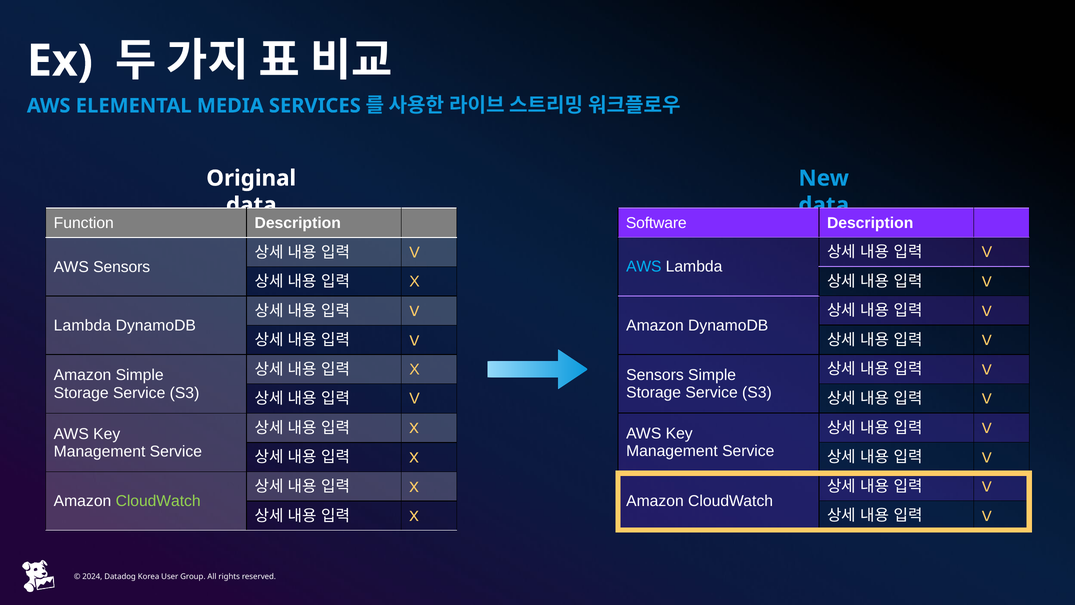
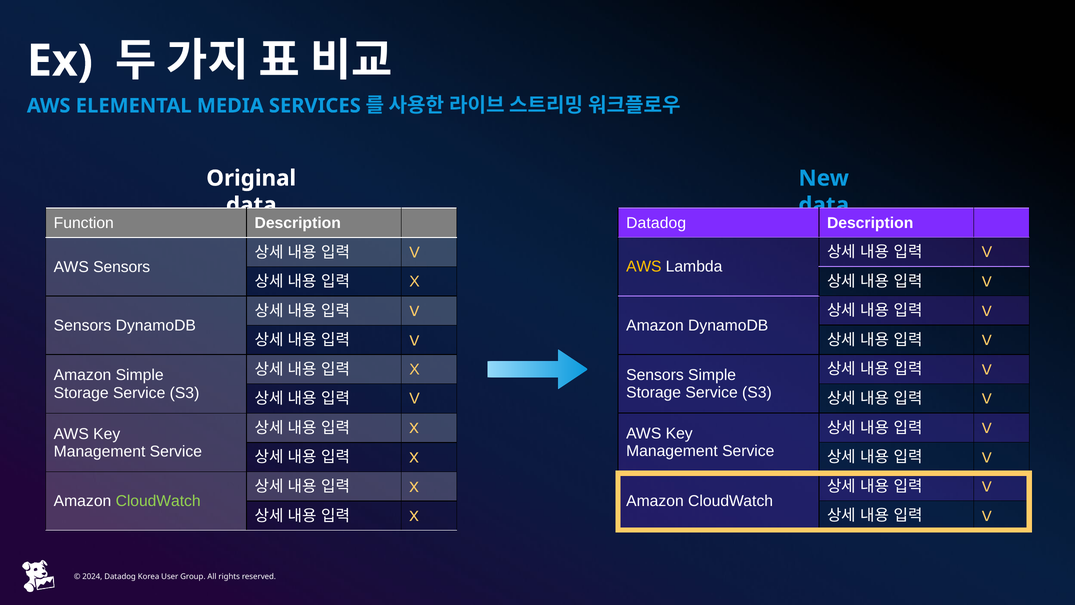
Software at (656, 223): Software -> Datadog
AWS at (644, 267) colour: light blue -> yellow
Lambda at (82, 325): Lambda -> Sensors
